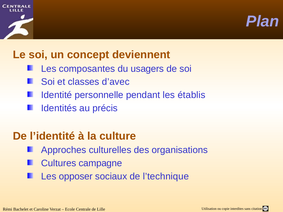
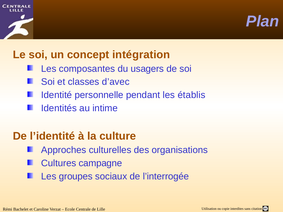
deviennent: deviennent -> intégration
précis: précis -> intime
opposer: opposer -> groupes
l’technique: l’technique -> l’interrogée
